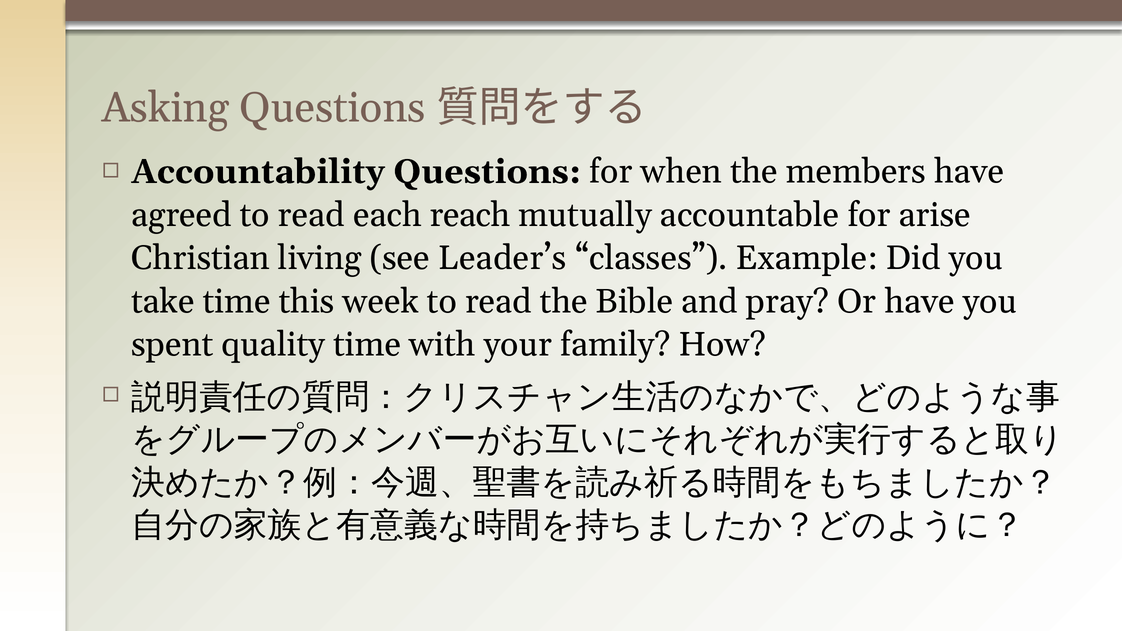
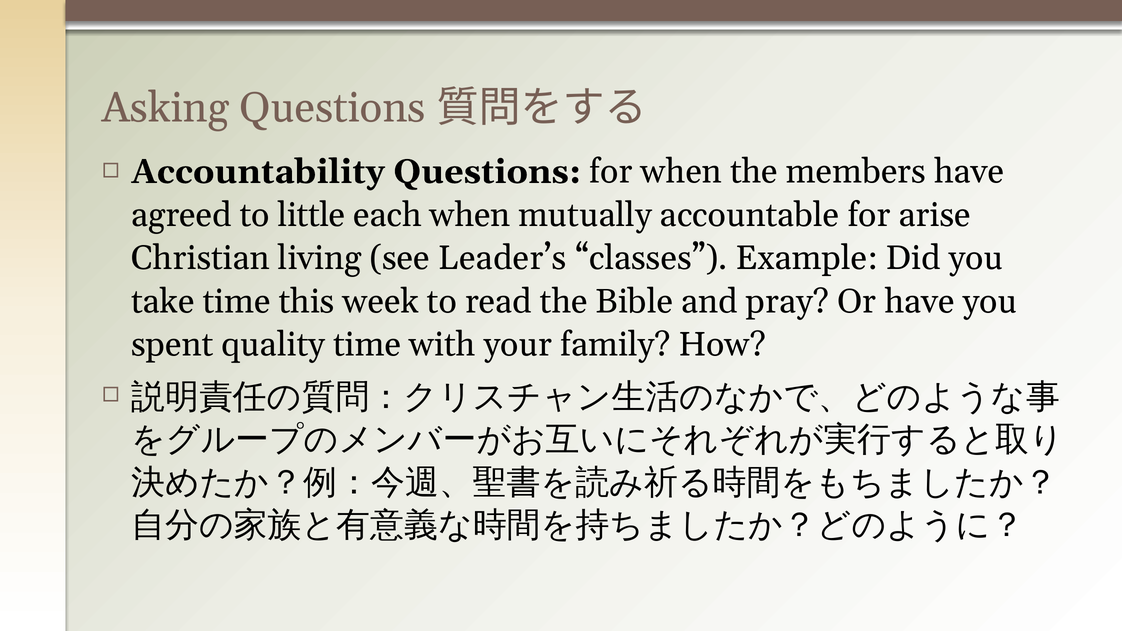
agreed to read: read -> little
each reach: reach -> when
